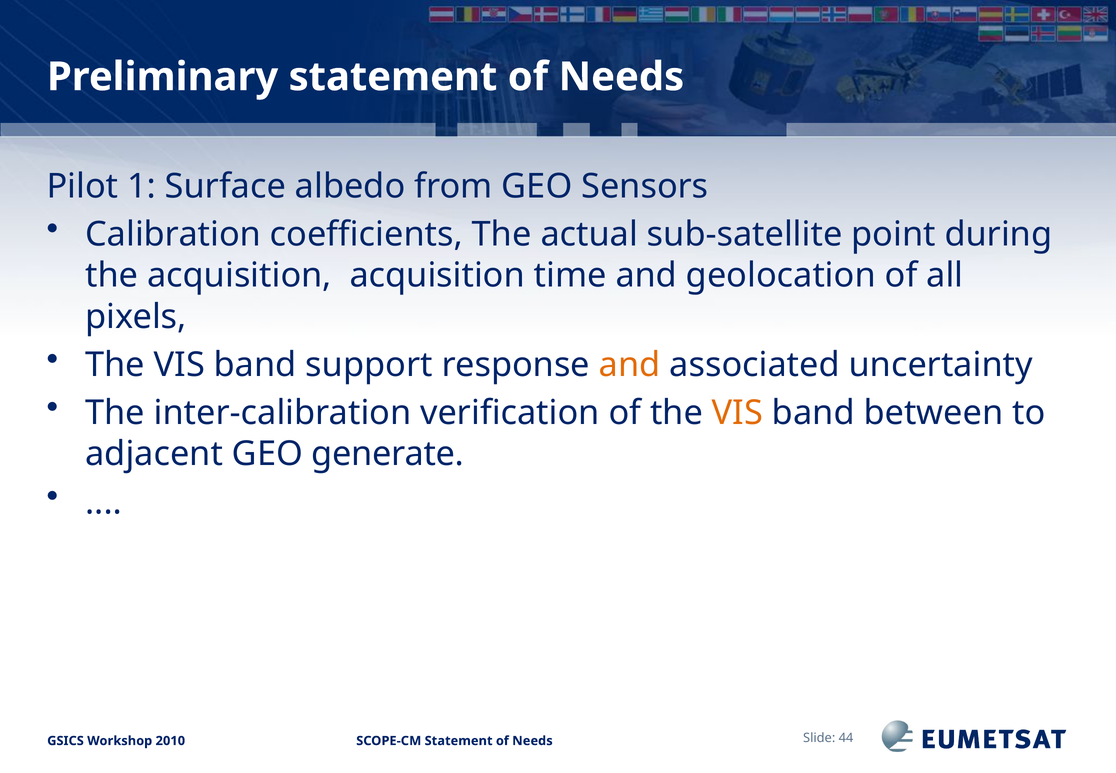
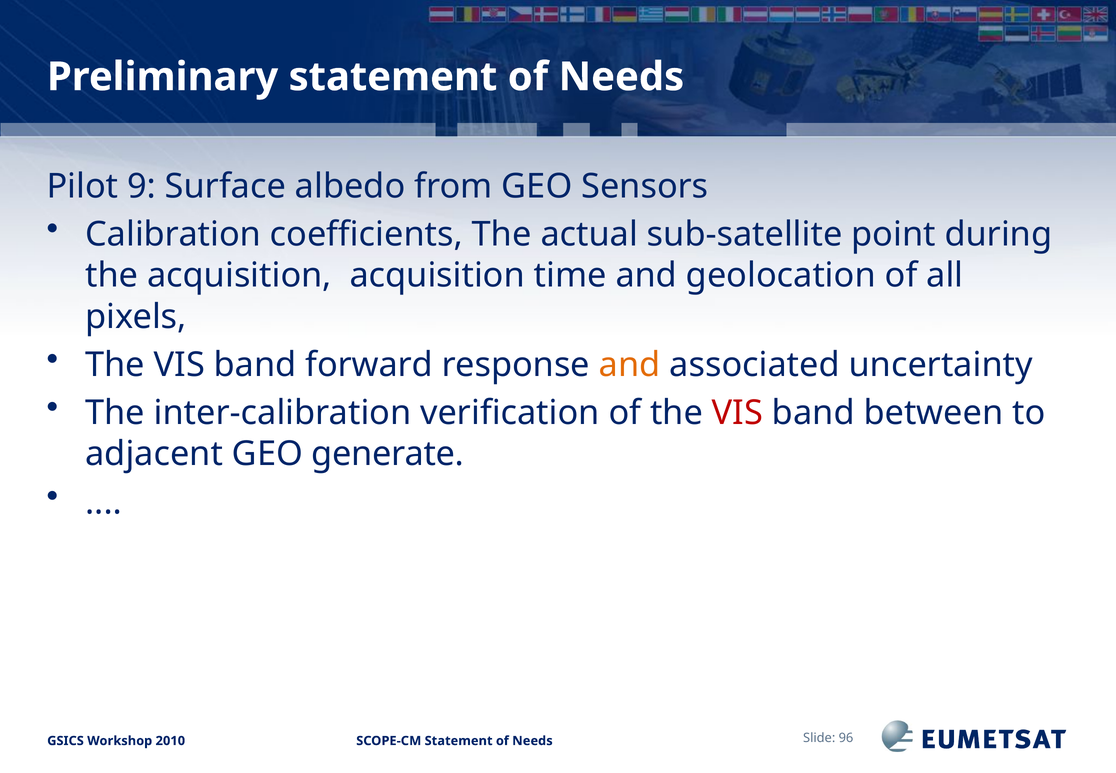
1: 1 -> 9
support: support -> forward
VIS at (737, 413) colour: orange -> red
44: 44 -> 96
